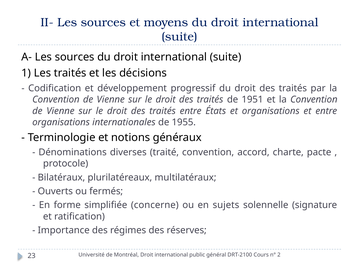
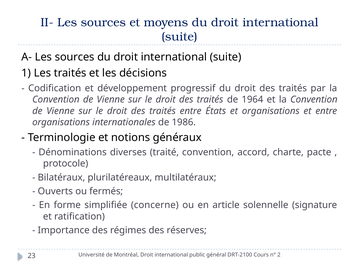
1951: 1951 -> 1964
1955: 1955 -> 1986
sujets: sujets -> article
